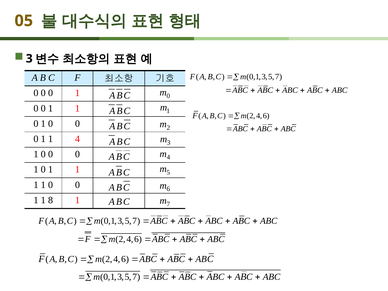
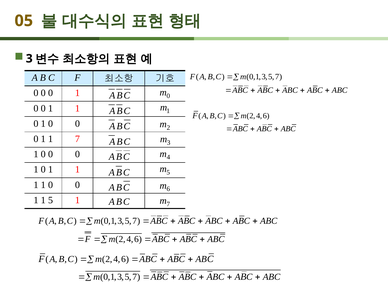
1 4: 4 -> 7
1 8: 8 -> 5
